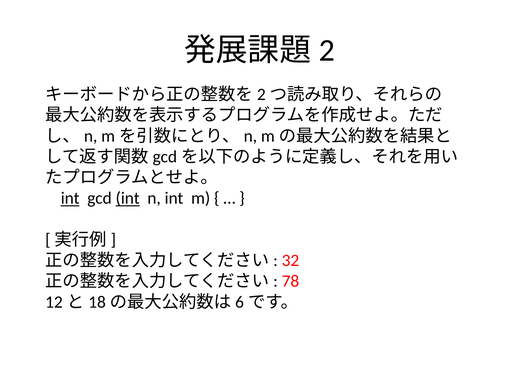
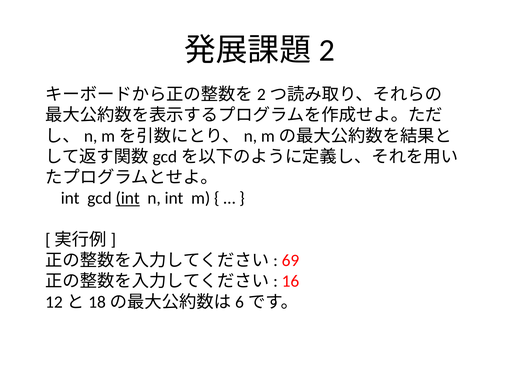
int at (70, 198) underline: present -> none
32: 32 -> 69
78: 78 -> 16
